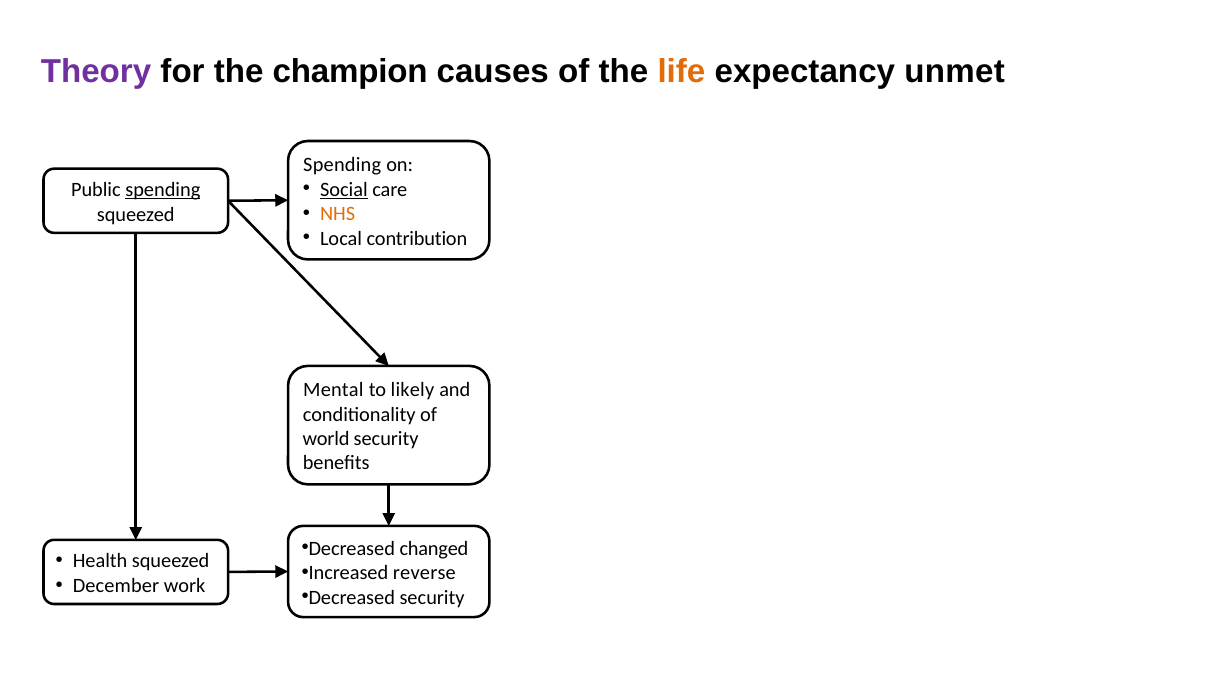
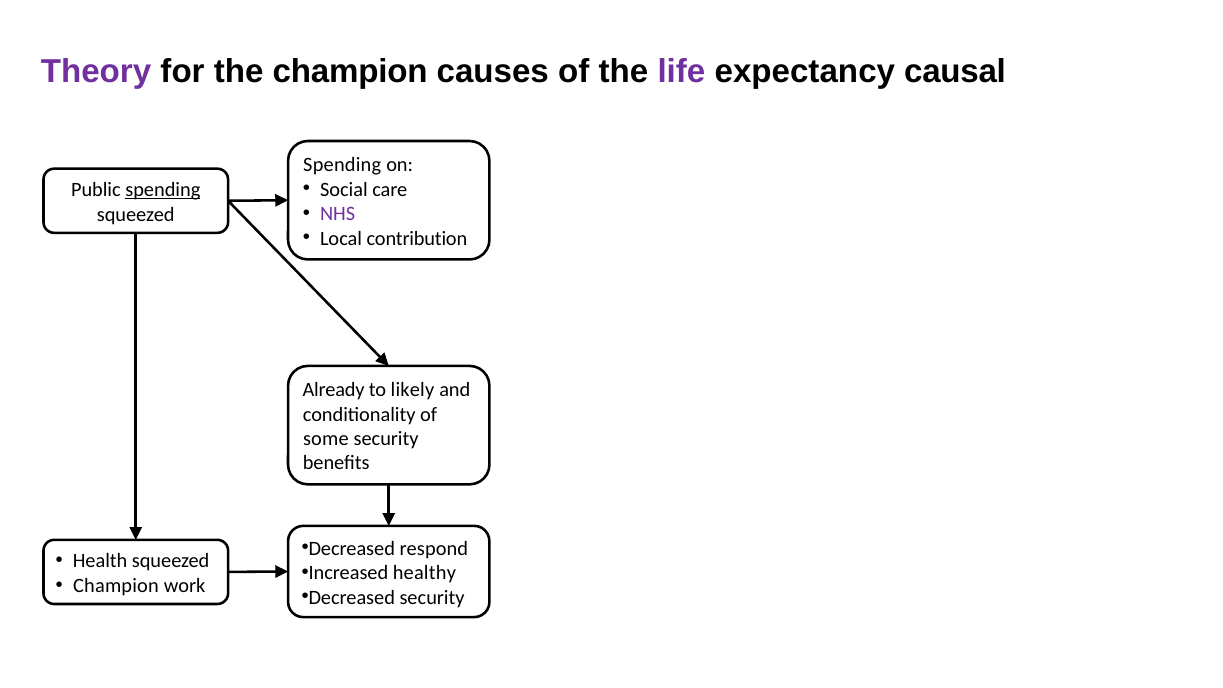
life colour: orange -> purple
unmet: unmet -> causal
Social underline: present -> none
NHS colour: orange -> purple
Mental: Mental -> Already
world: world -> some
changed: changed -> respond
reverse: reverse -> healthy
December at (116, 585): December -> Champion
